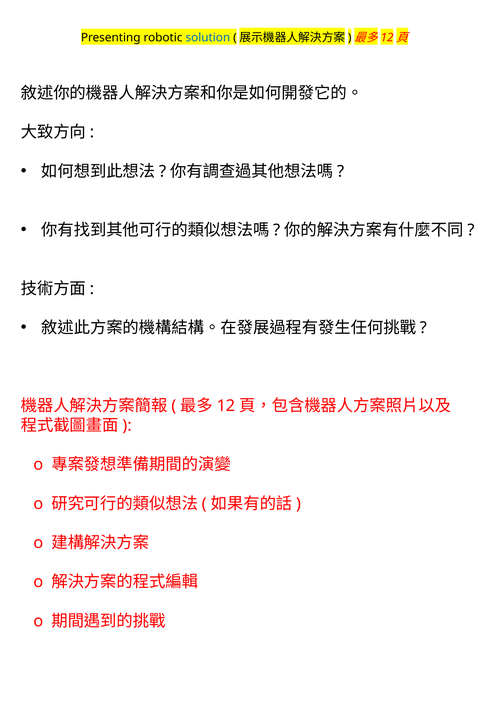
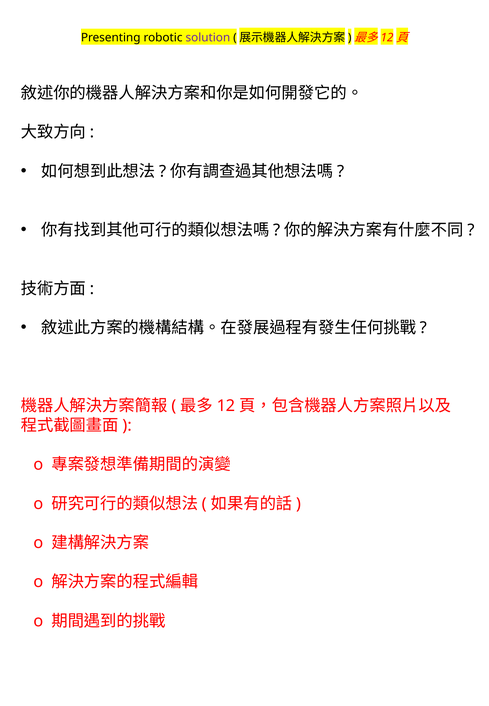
solution colour: blue -> purple
